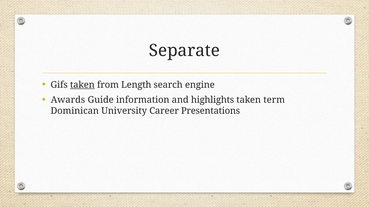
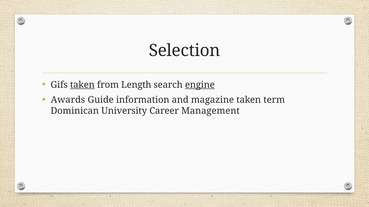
Separate: Separate -> Selection
engine underline: none -> present
highlights: highlights -> magazine
Presentations: Presentations -> Management
